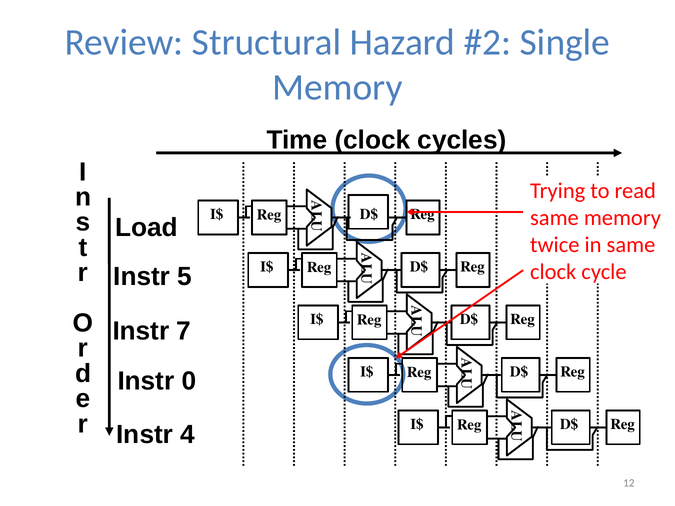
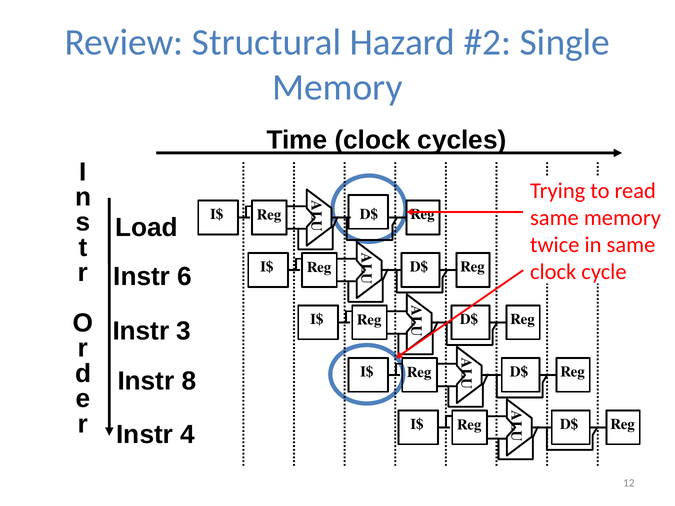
5: 5 -> 6
7: 7 -> 3
0: 0 -> 8
